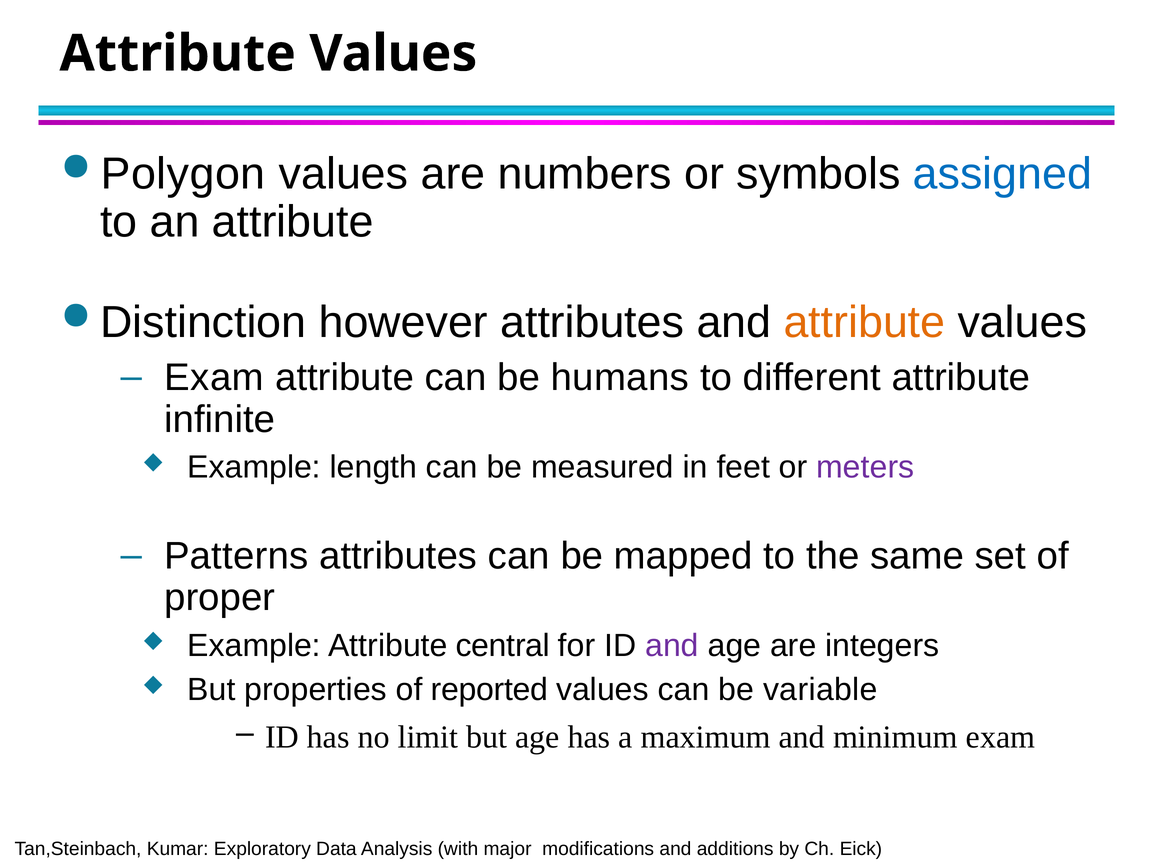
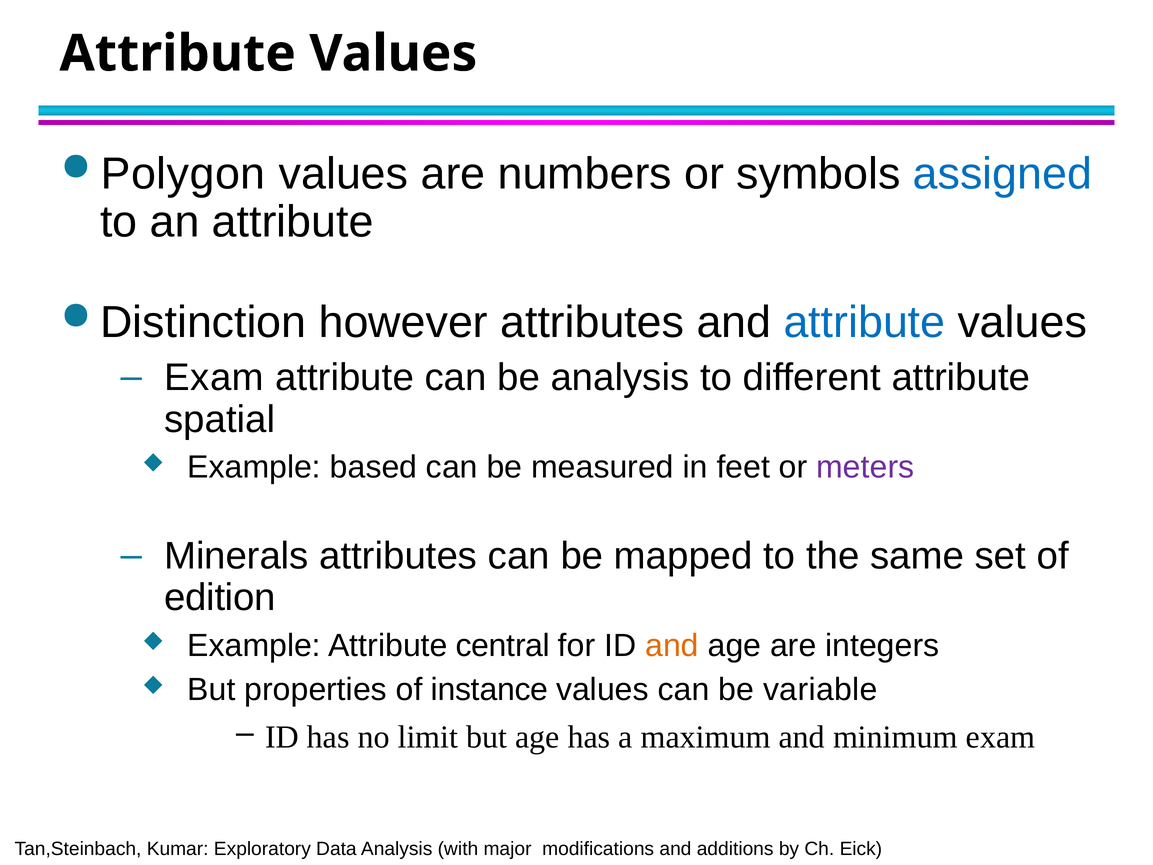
attribute at (864, 322) colour: orange -> blue
be humans: humans -> analysis
infinite: infinite -> spatial
length: length -> based
Patterns: Patterns -> Minerals
proper: proper -> edition
and at (672, 645) colour: purple -> orange
reported: reported -> instance
